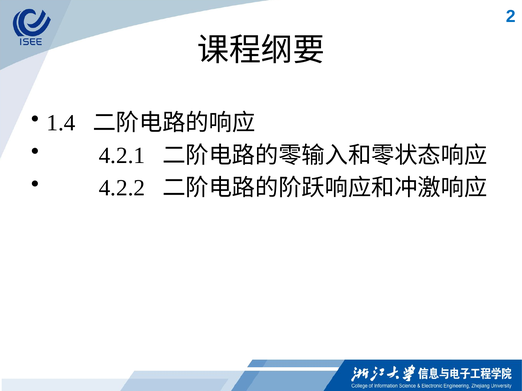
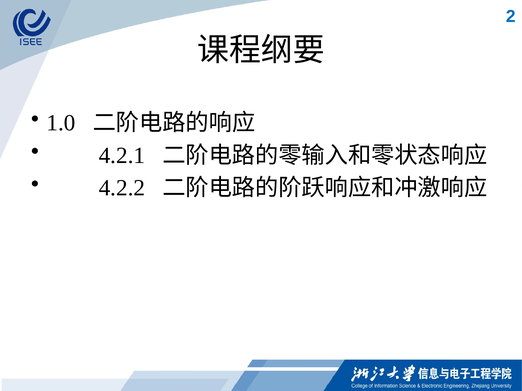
1.4: 1.4 -> 1.0
